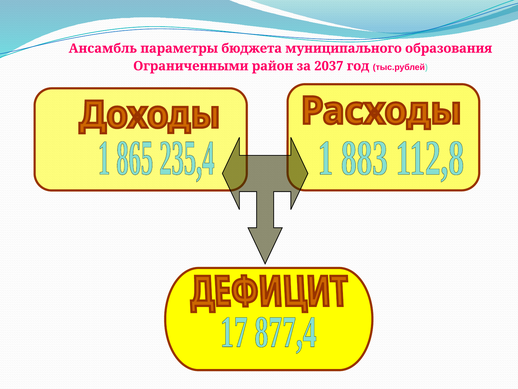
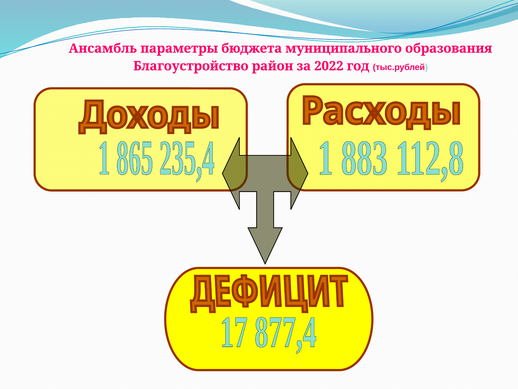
Ограниченными: Ограниченными -> Благоустройство
2037: 2037 -> 2022
